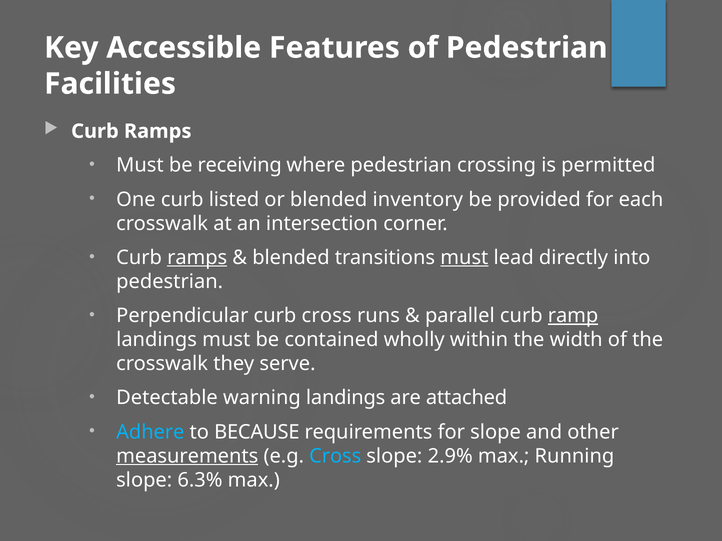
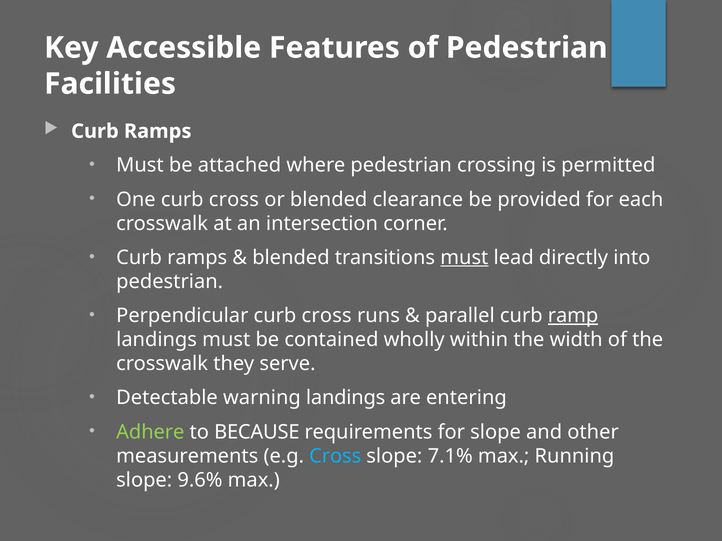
receiving: receiving -> attached
One curb listed: listed -> cross
inventory: inventory -> clearance
ramps at (197, 258) underline: present -> none
attached: attached -> entering
Adhere colour: light blue -> light green
measurements underline: present -> none
2.9%: 2.9% -> 7.1%
6.3%: 6.3% -> 9.6%
